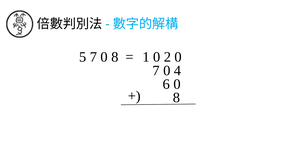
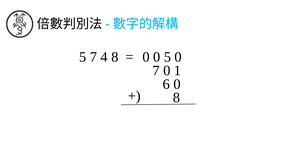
5 7 0: 0 -> 4
1 at (146, 57): 1 -> 0
0 2: 2 -> 5
4: 4 -> 1
